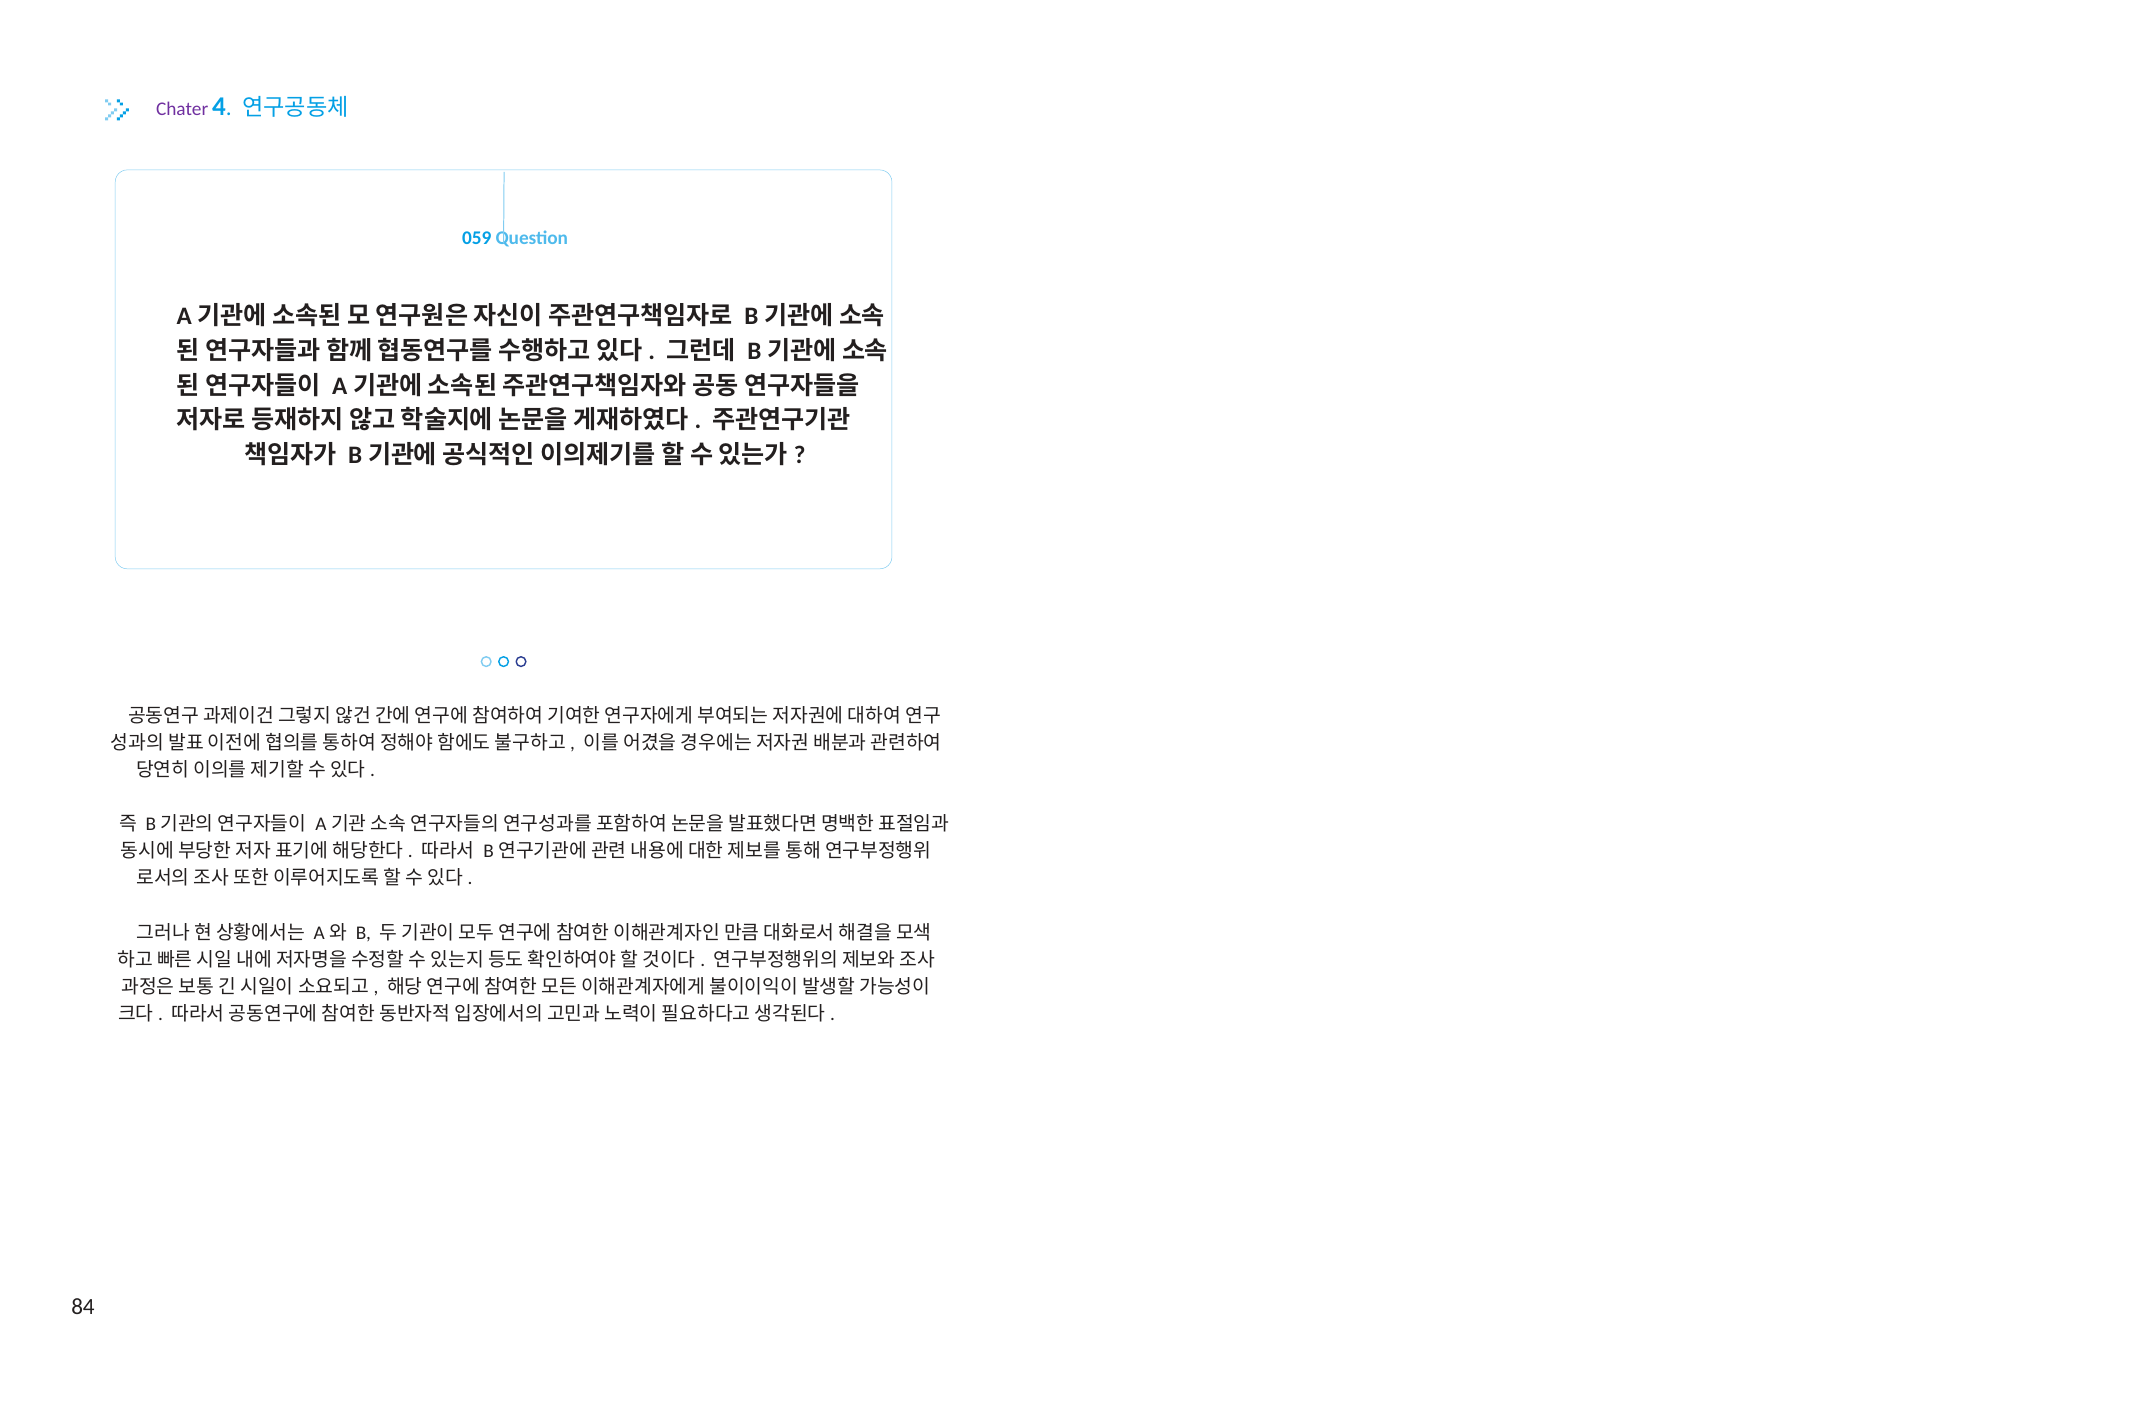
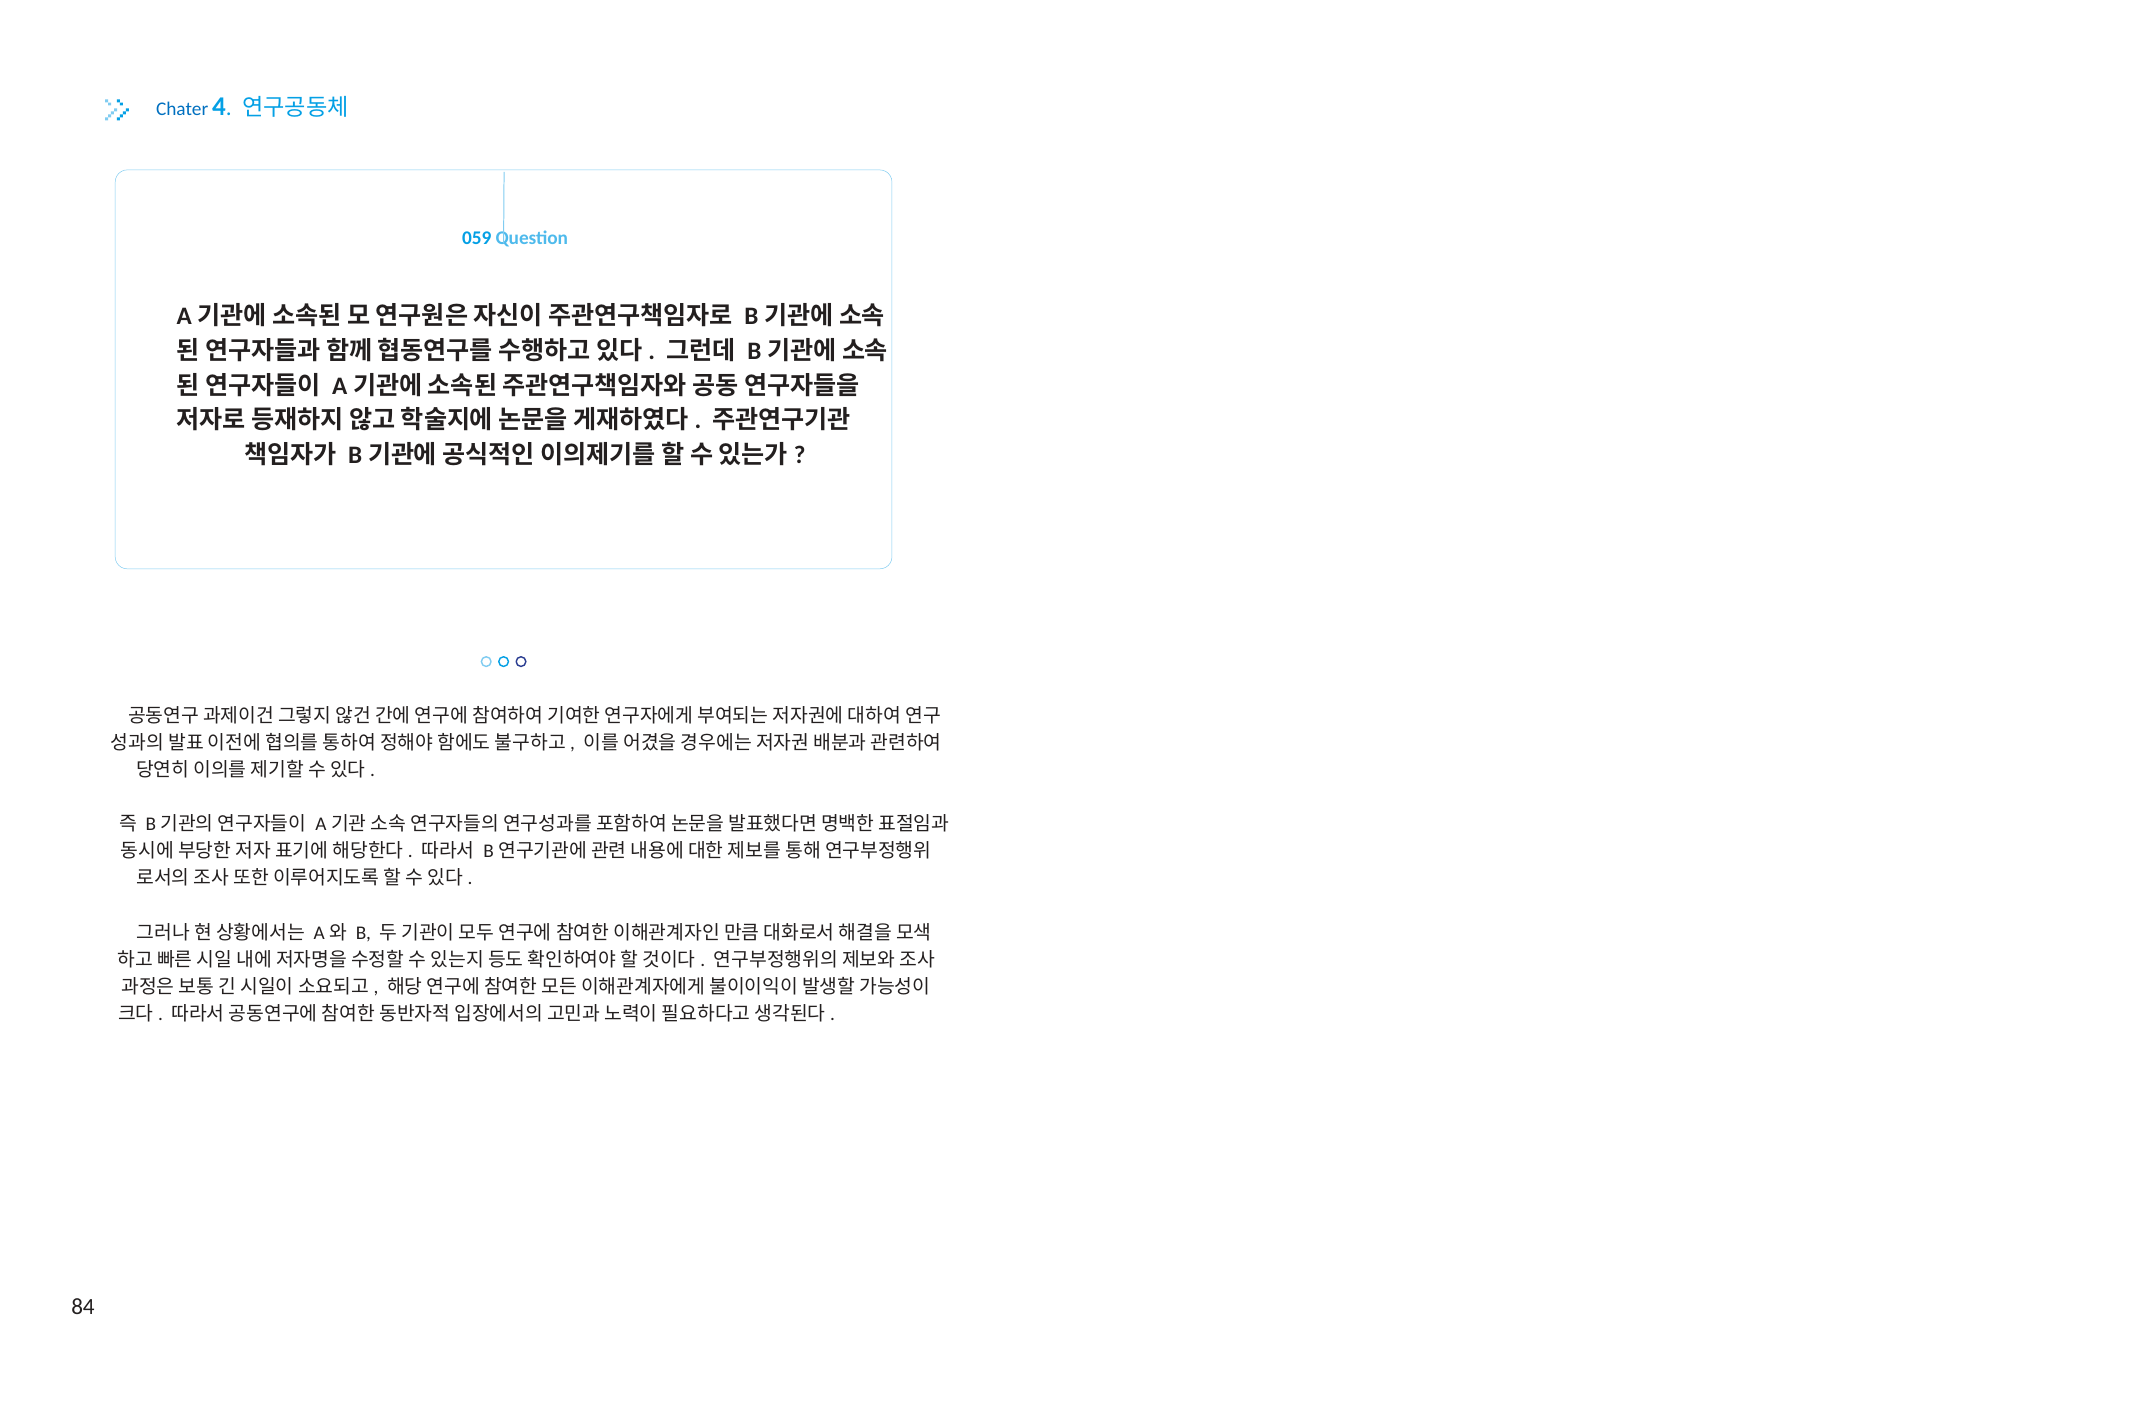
Chater colour: purple -> blue
